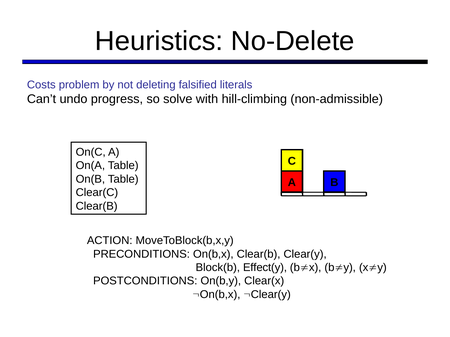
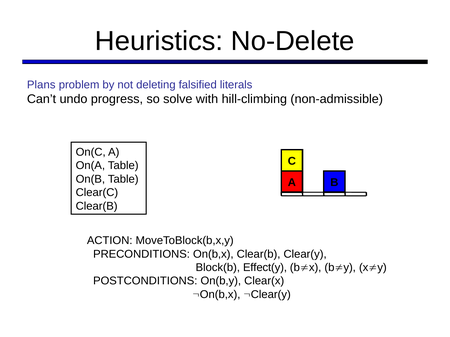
Costs: Costs -> Plans
